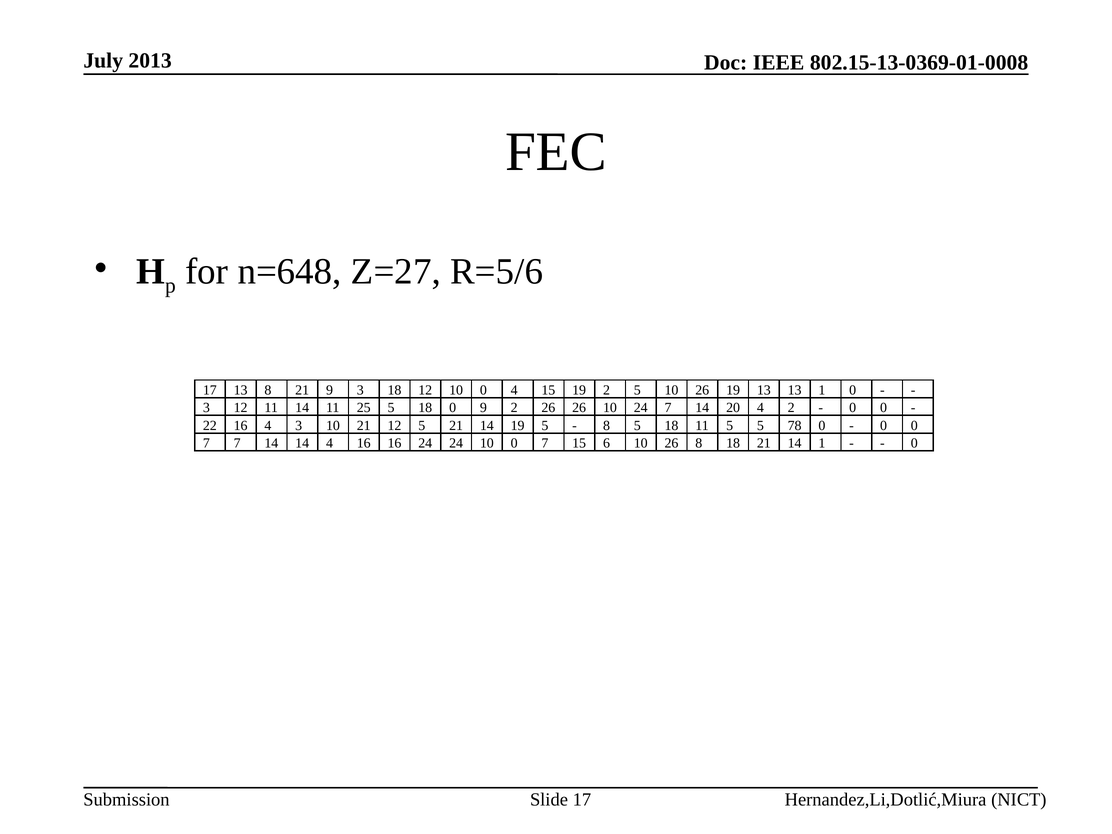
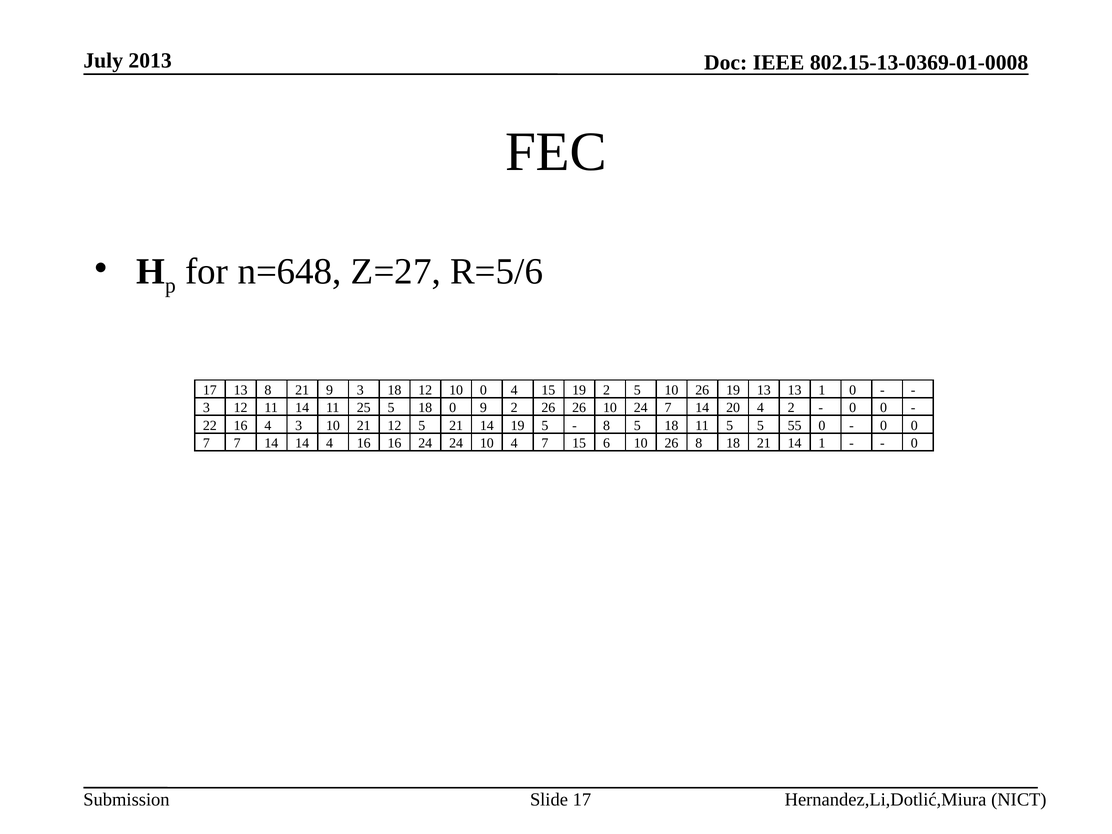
78: 78 -> 55
24 10 0: 0 -> 4
